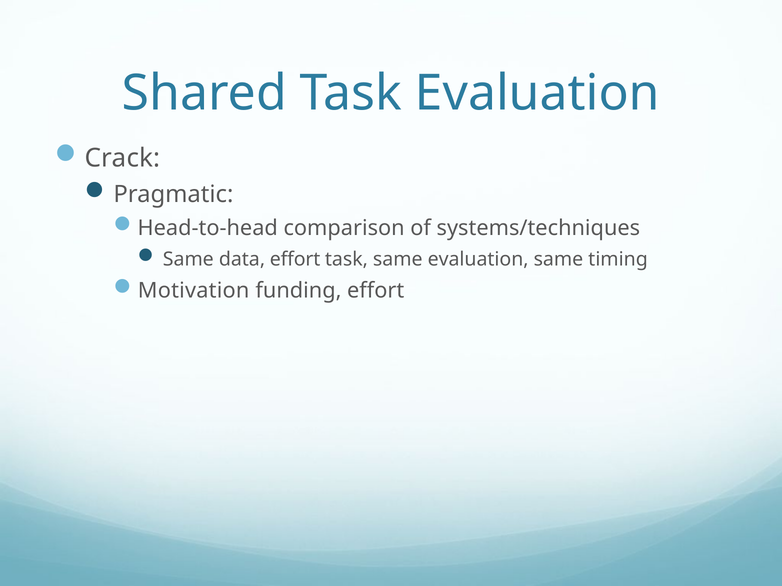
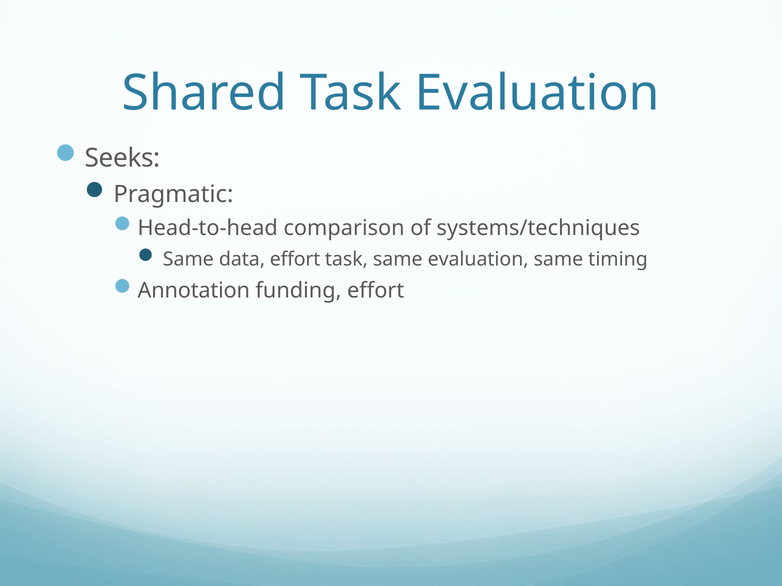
Crack: Crack -> Seeks
Motivation: Motivation -> Annotation
